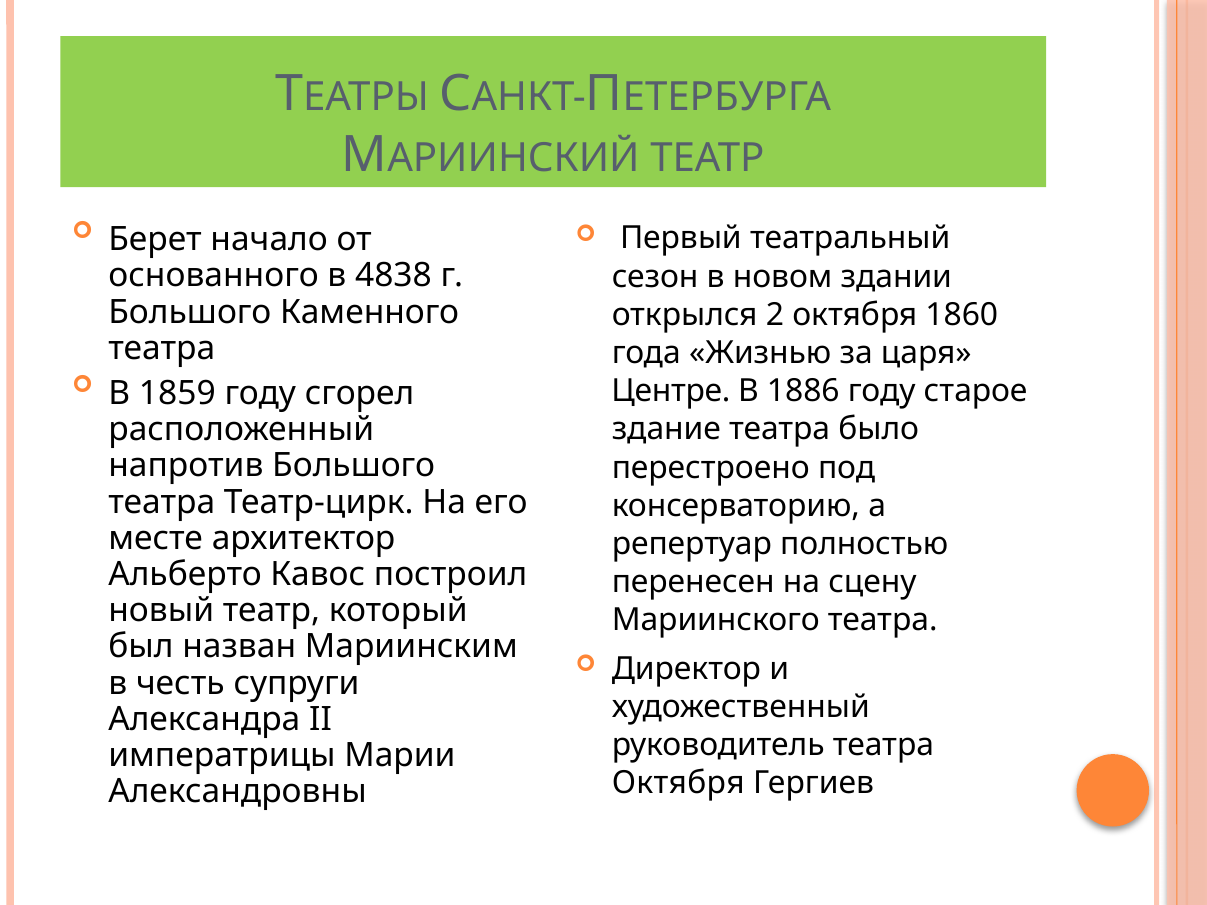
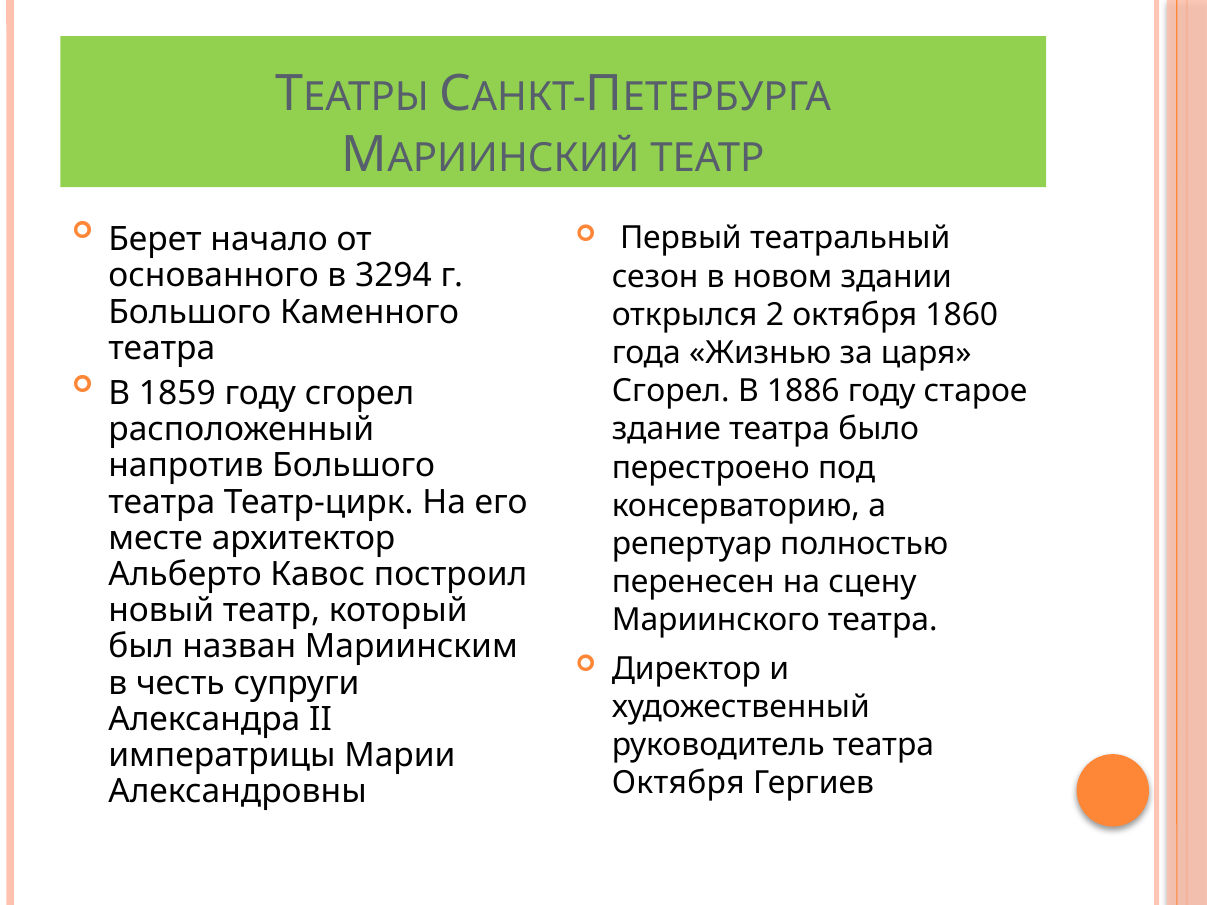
4838: 4838 -> 3294
Центре at (671, 391): Центре -> Сгорел
